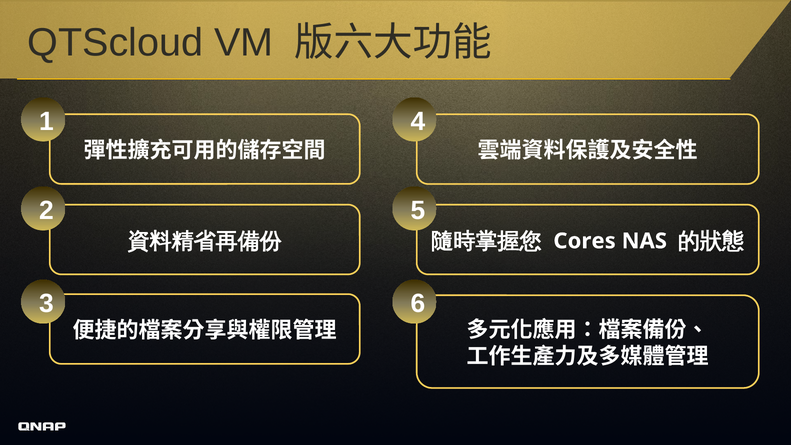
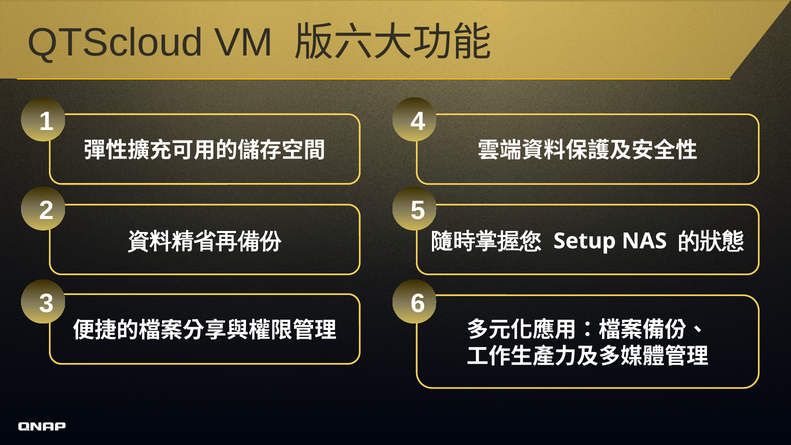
Cores: Cores -> Setup
